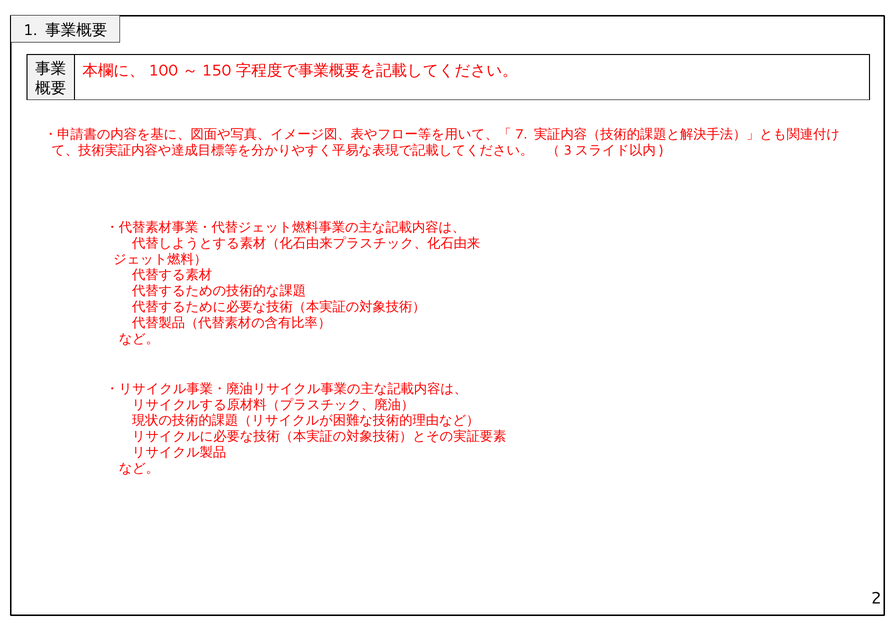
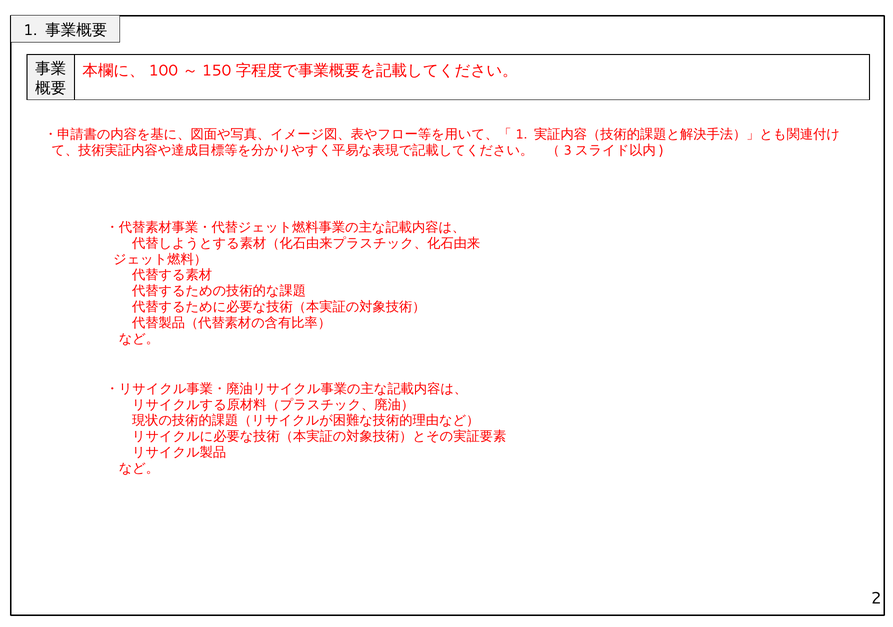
7 at (521, 134): 7 -> 1
